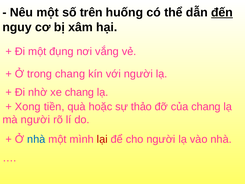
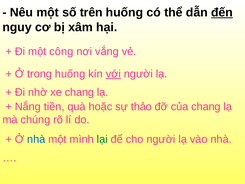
đụng: đụng -> công
trong chang: chang -> huống
với underline: none -> present
Xong: Xong -> Nắng
mà người: người -> chúng
lại colour: red -> green
